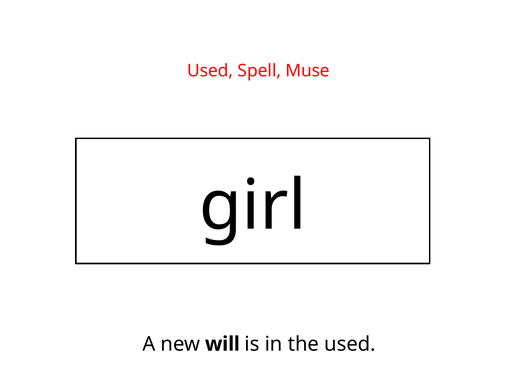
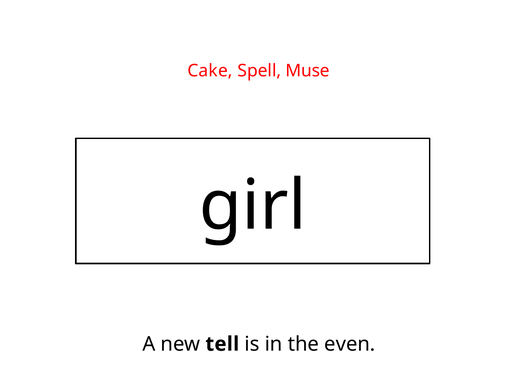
Used at (210, 71): Used -> Cake
will: will -> tell
the used: used -> even
